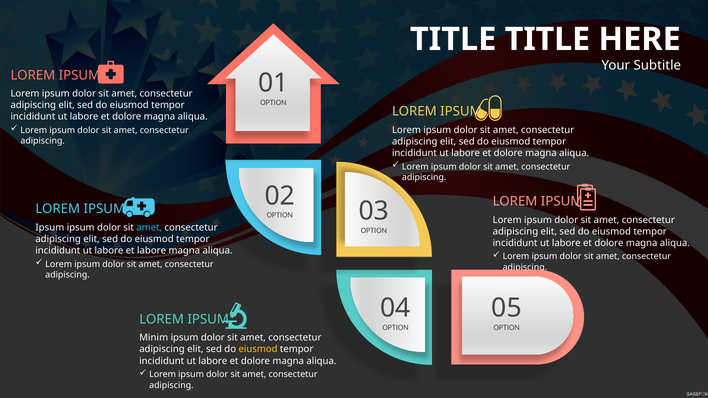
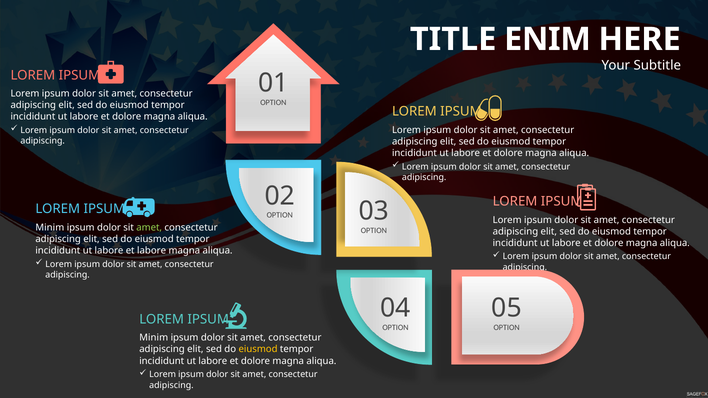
TITLE TITLE: TITLE -> ENIM
Ipsum at (50, 228): Ipsum -> Minim
amet at (149, 228) colour: light blue -> light green
